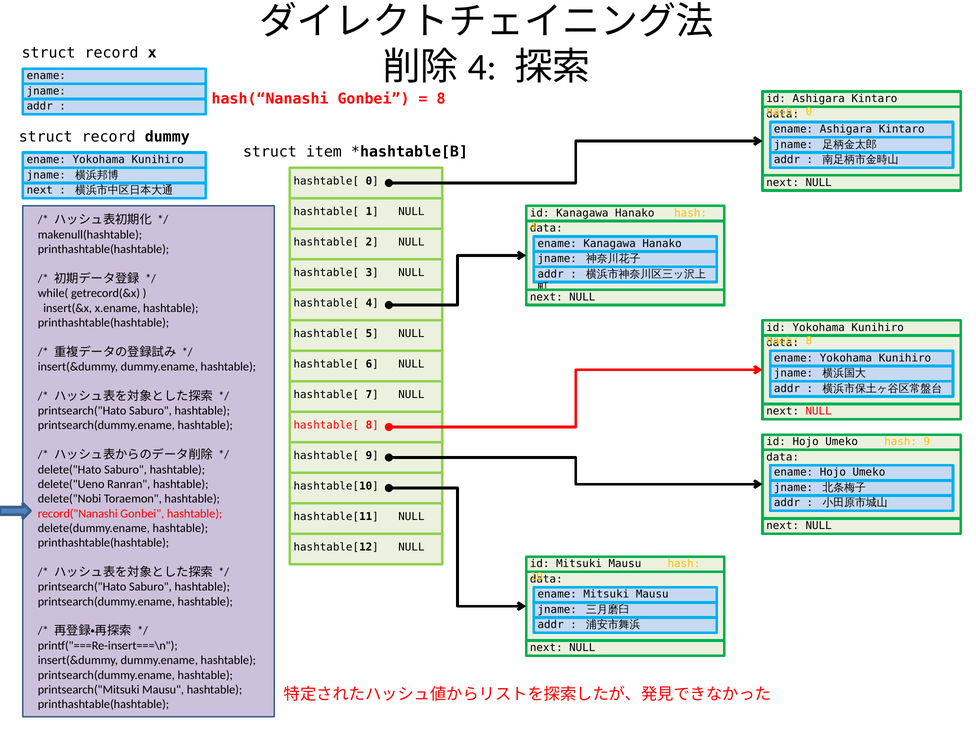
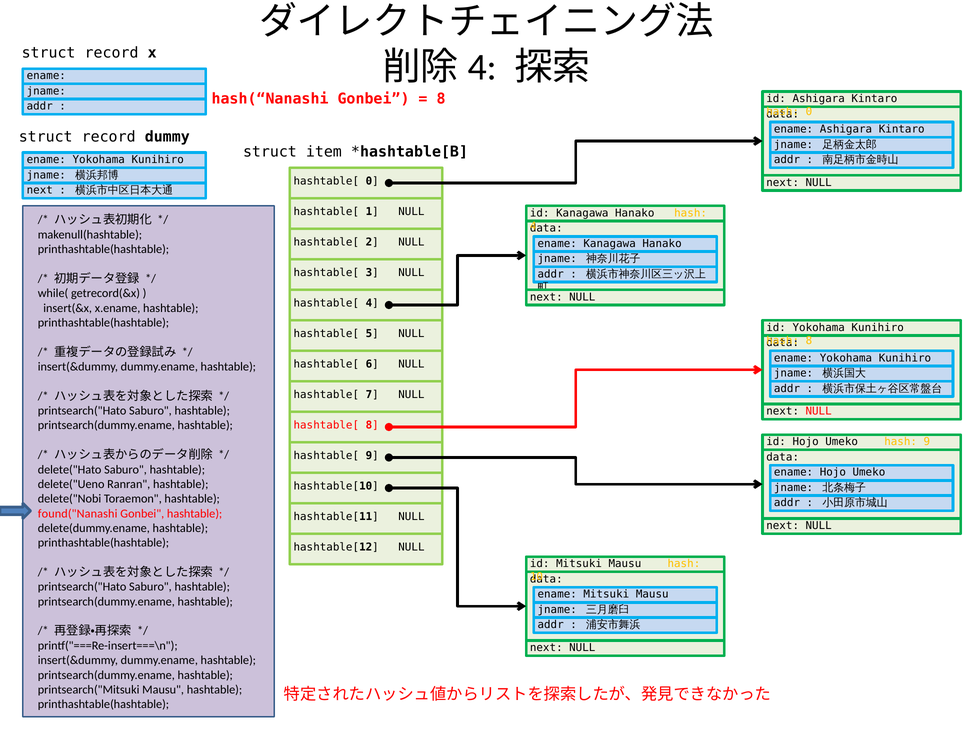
record("Nanashi: record("Nanashi -> found("Nanashi
